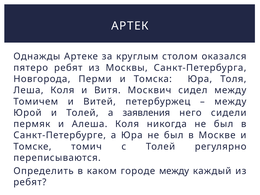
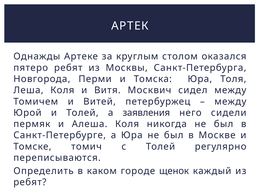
городе между: между -> щенок
